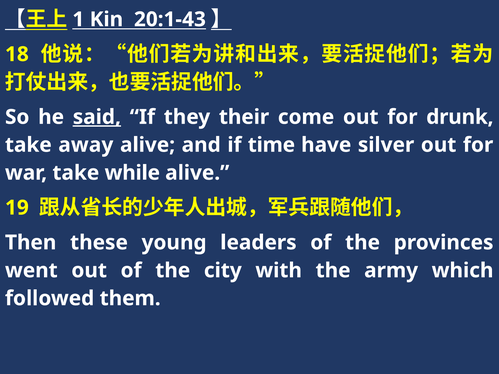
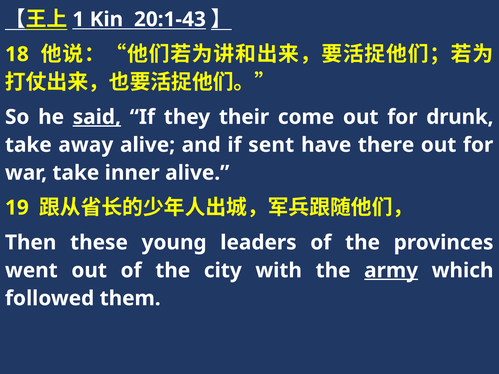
time: time -> sent
silver: silver -> there
while: while -> inner
army underline: none -> present
